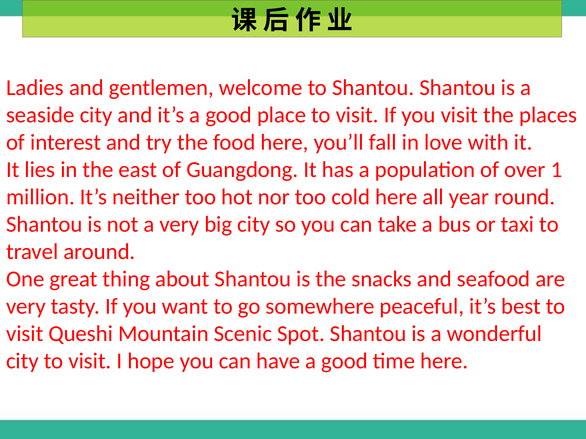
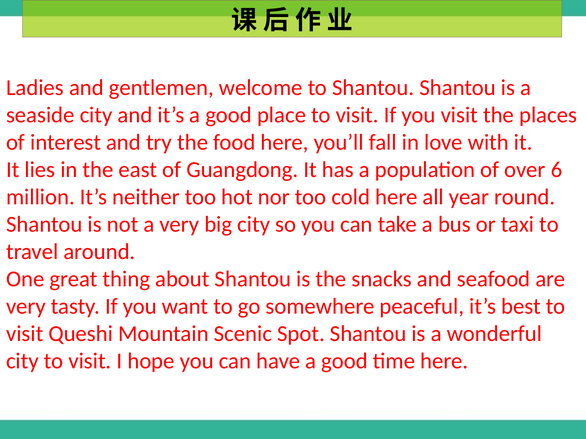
1: 1 -> 6
